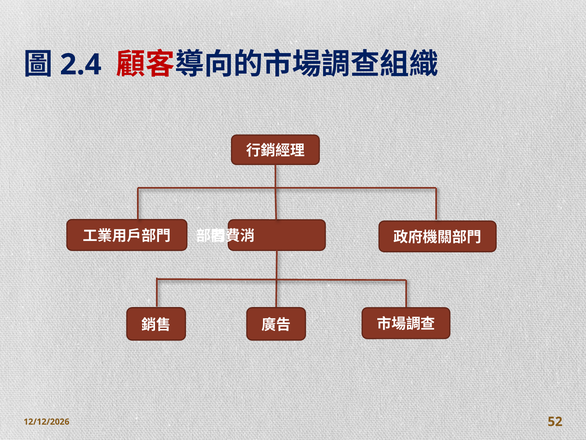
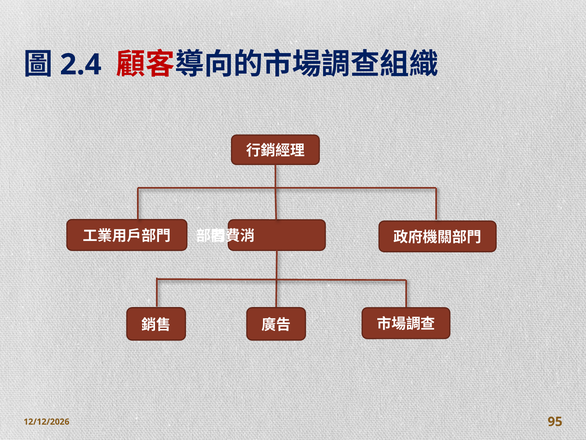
52: 52 -> 95
